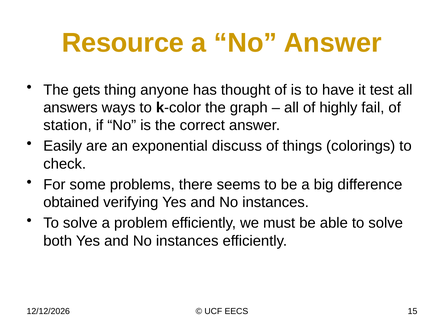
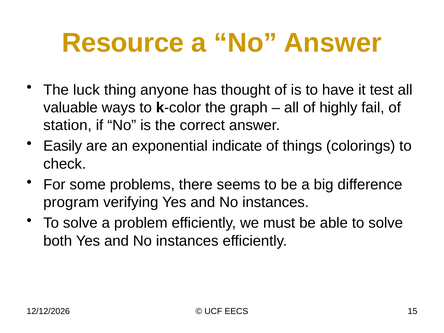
gets: gets -> luck
answers: answers -> valuable
discuss: discuss -> indicate
obtained: obtained -> program
